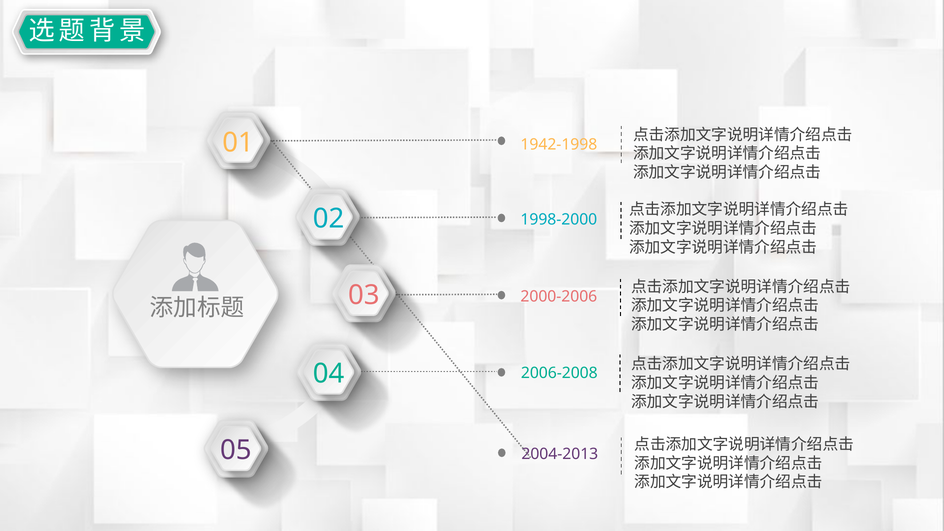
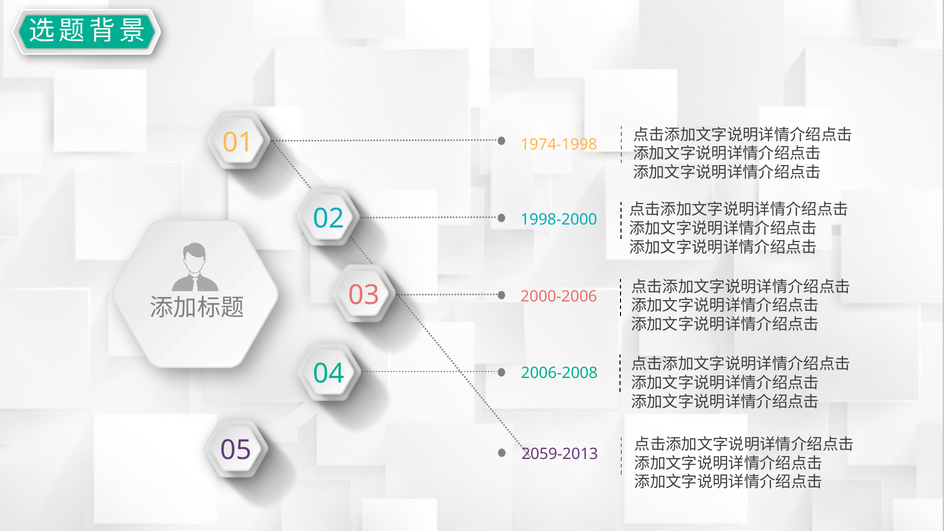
1942-1998: 1942-1998 -> 1974-1998
2004-2013: 2004-2013 -> 2059-2013
